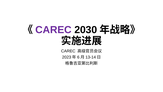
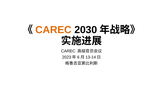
CAREC at (53, 30) colour: purple -> orange
